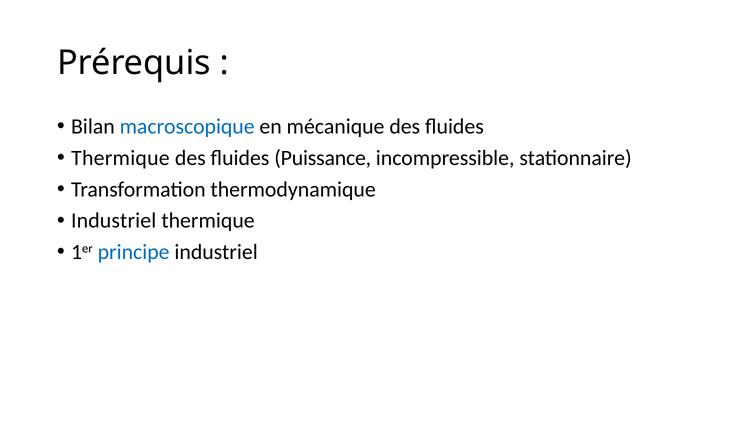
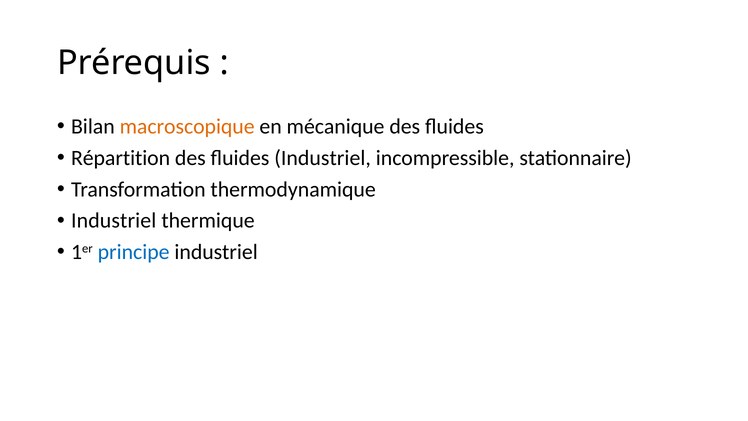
macroscopique colour: blue -> orange
Thermique at (120, 158): Thermique -> Répartition
fluides Puissance: Puissance -> Industriel
